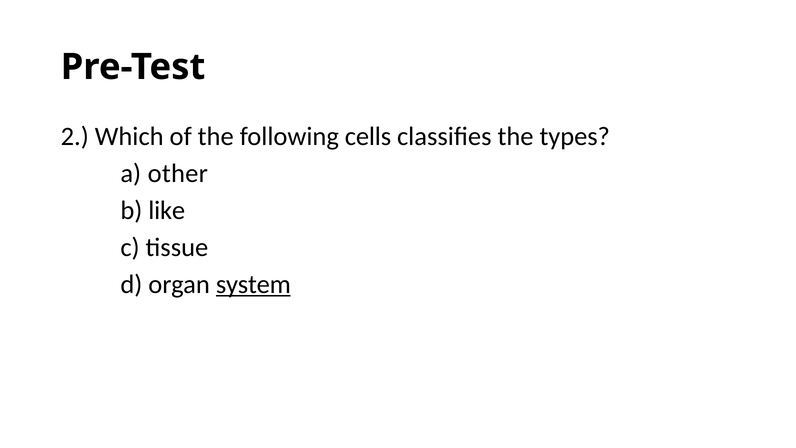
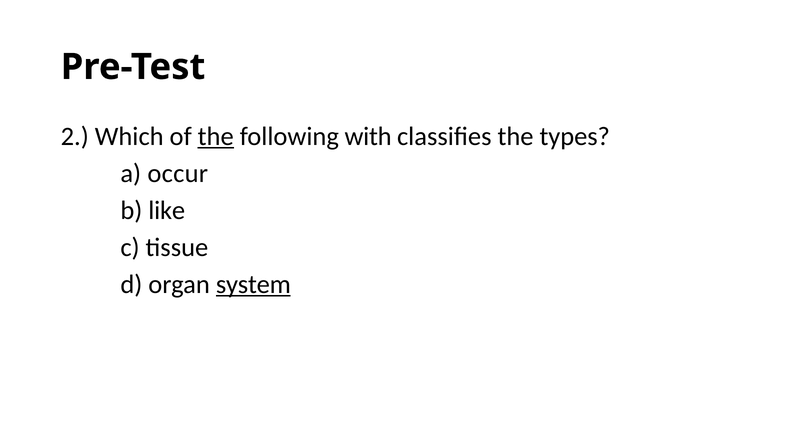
the at (216, 136) underline: none -> present
cells: cells -> with
other: other -> occur
